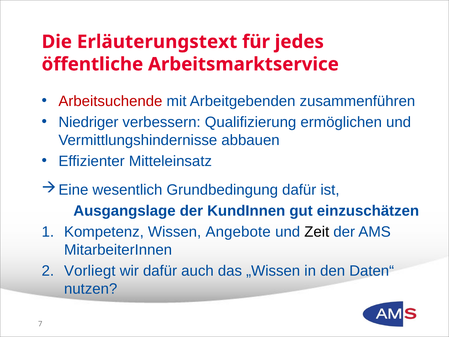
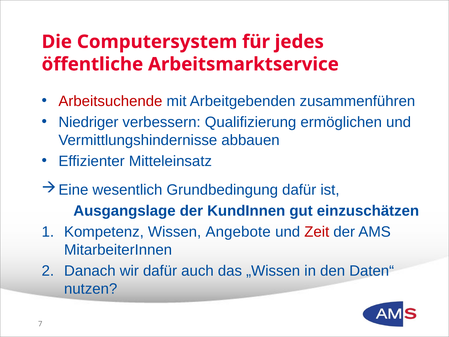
Erläuterungstext: Erläuterungstext -> Computersystem
Zeit colour: black -> red
Vorliegt: Vorliegt -> Danach
